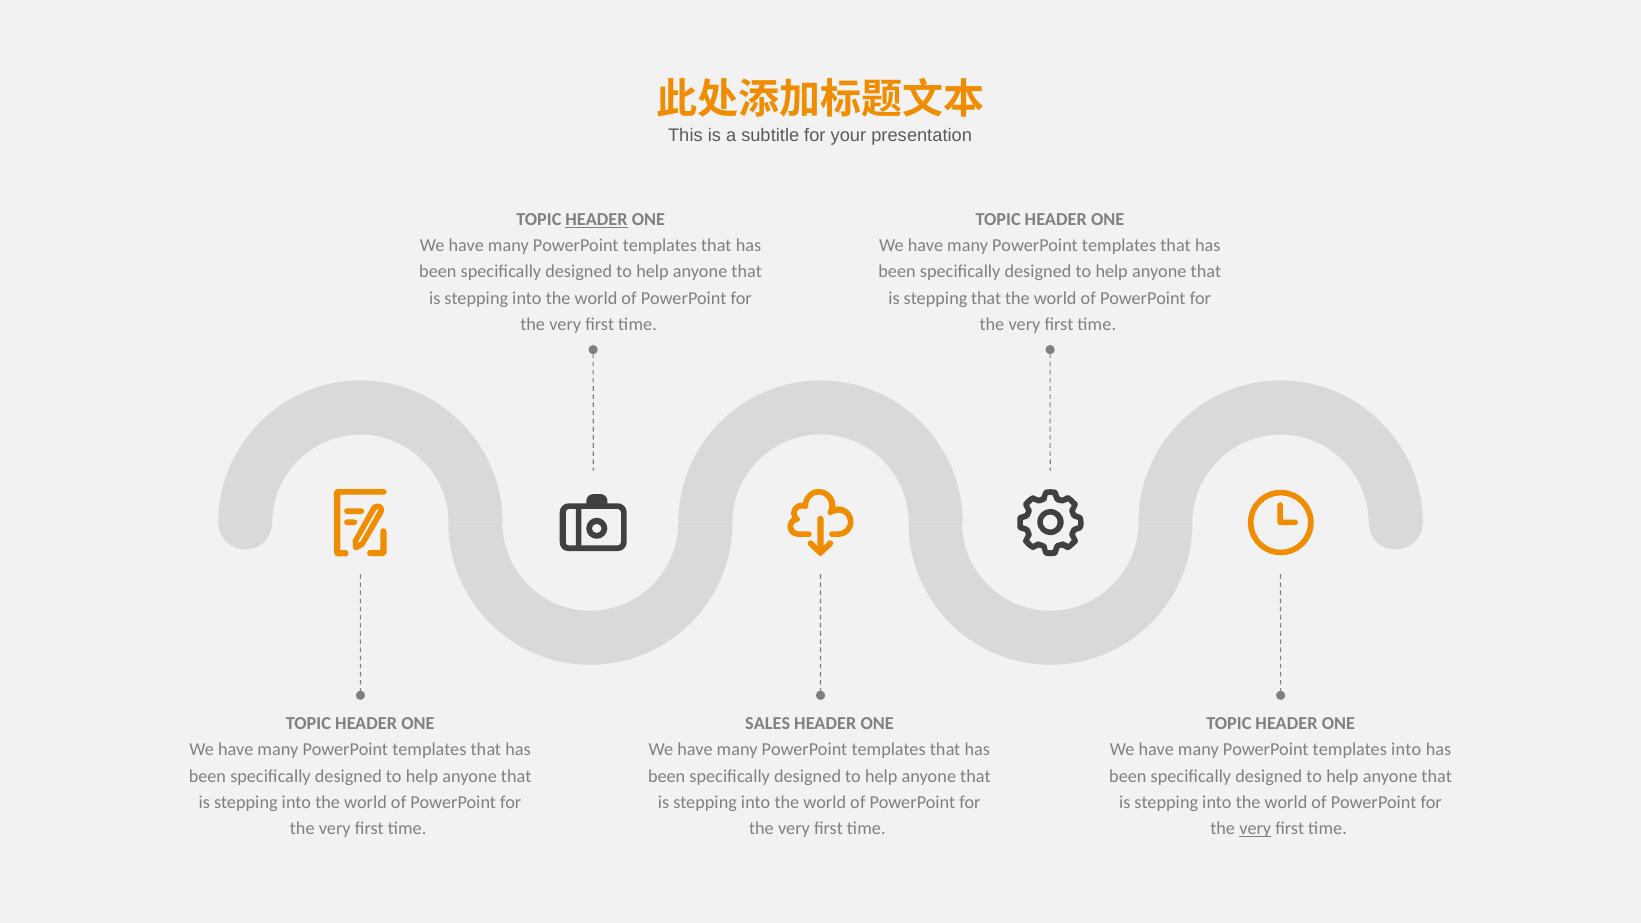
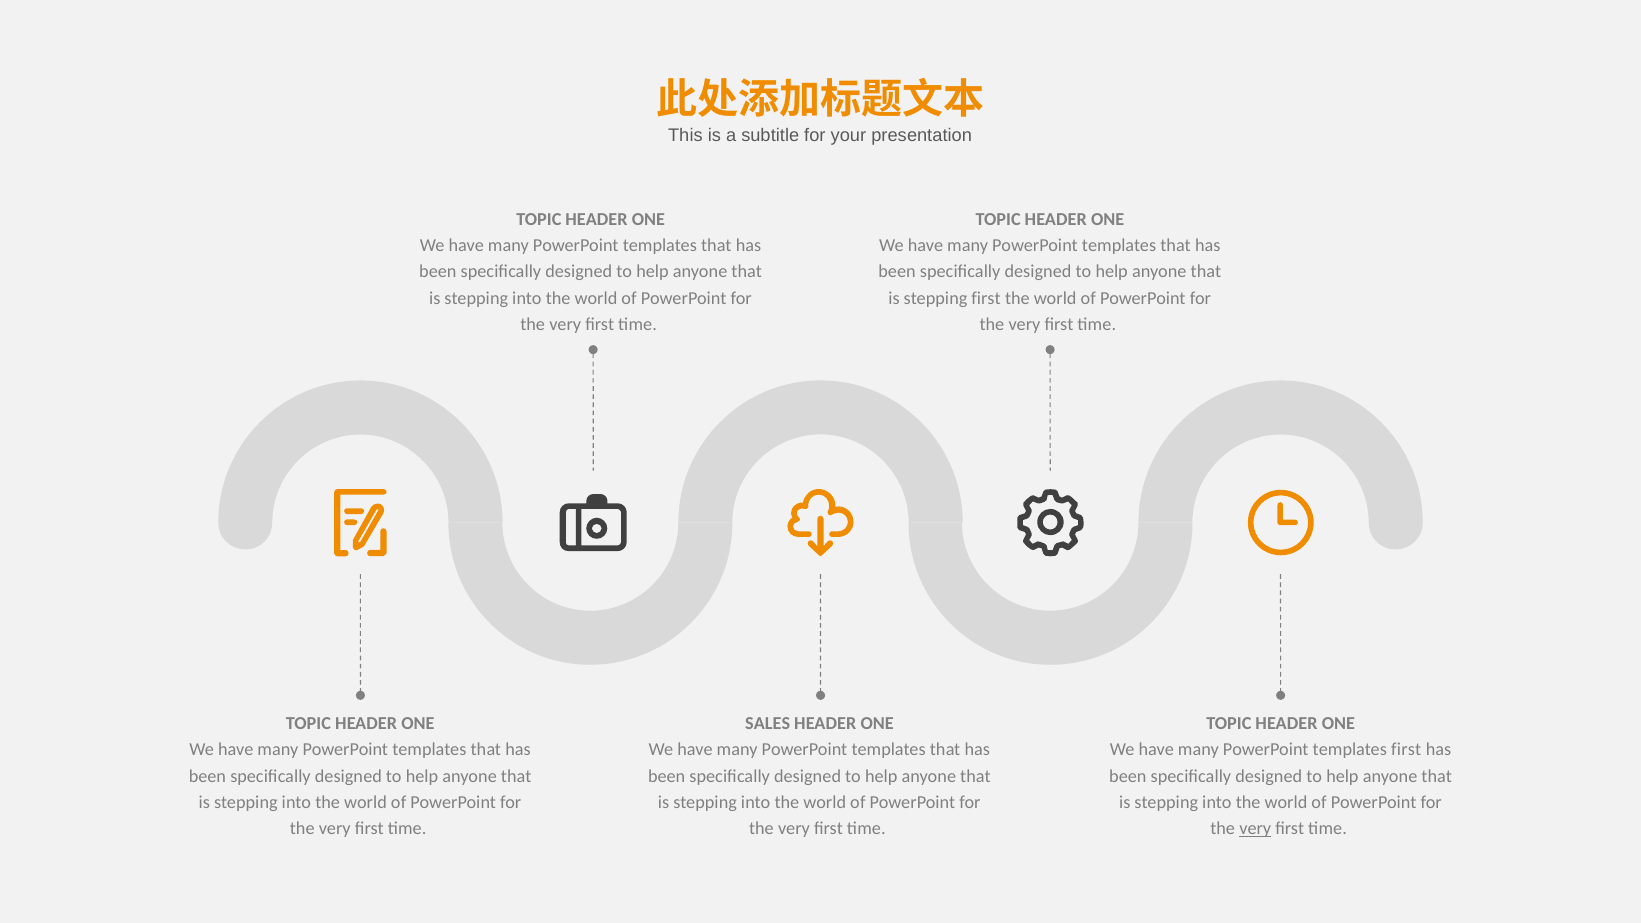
HEADER at (597, 219) underline: present -> none
stepping that: that -> first
templates into: into -> first
